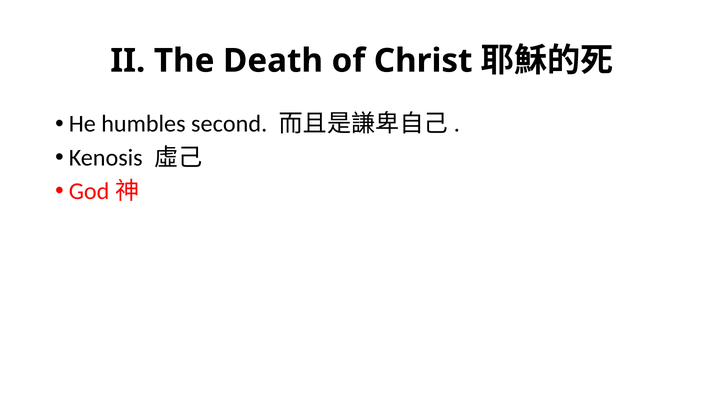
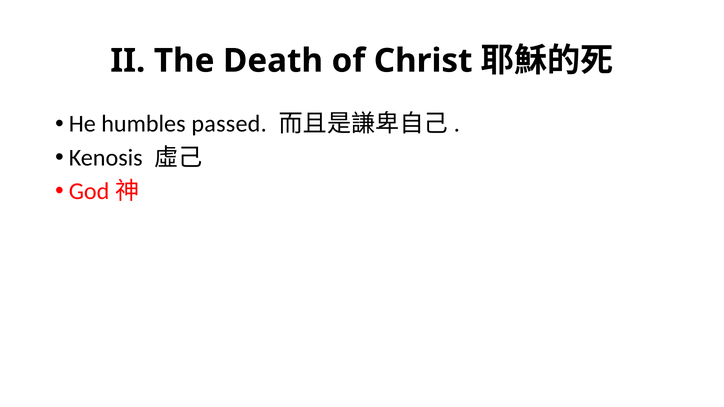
second: second -> passed
